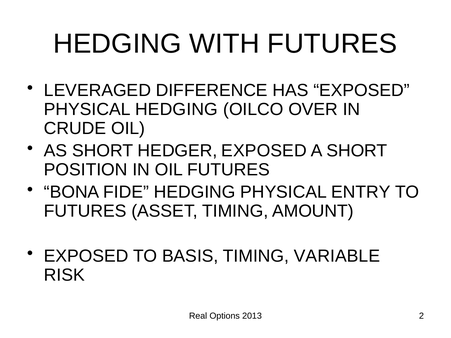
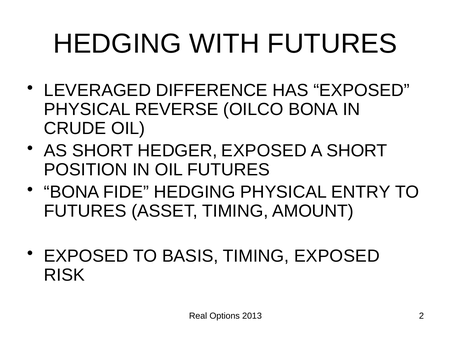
PHYSICAL HEDGING: HEDGING -> REVERSE
OILCO OVER: OVER -> BONA
TIMING VARIABLE: VARIABLE -> EXPOSED
